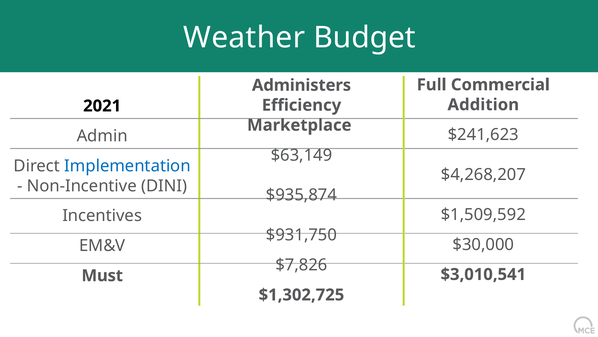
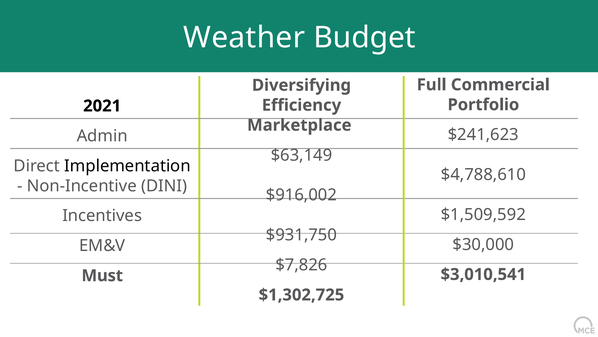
Administers: Administers -> Diversifying
Addition: Addition -> Portfolio
Implementation colour: blue -> black
$4,268,207: $4,268,207 -> $4,788,610
$935,874: $935,874 -> $916,002
